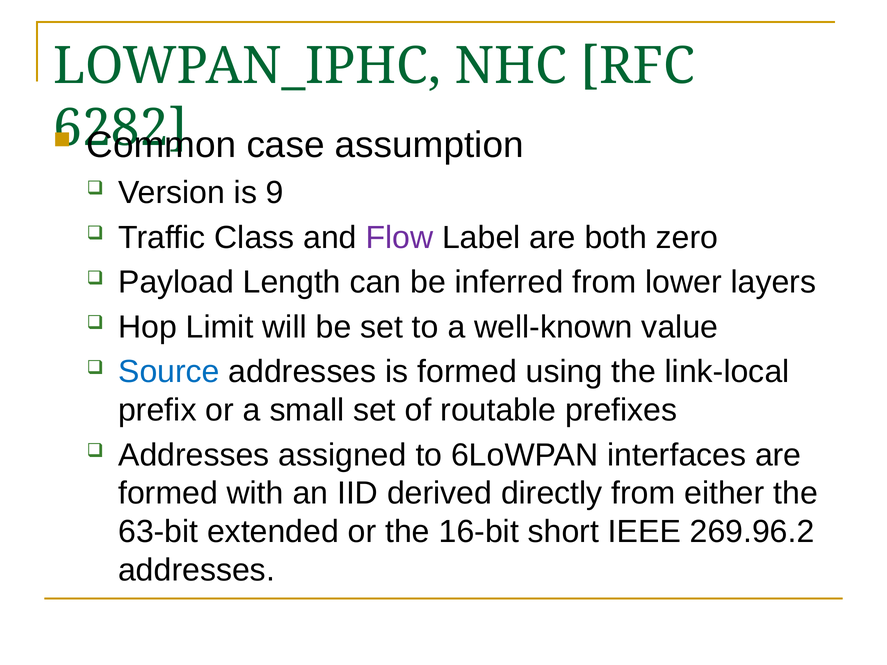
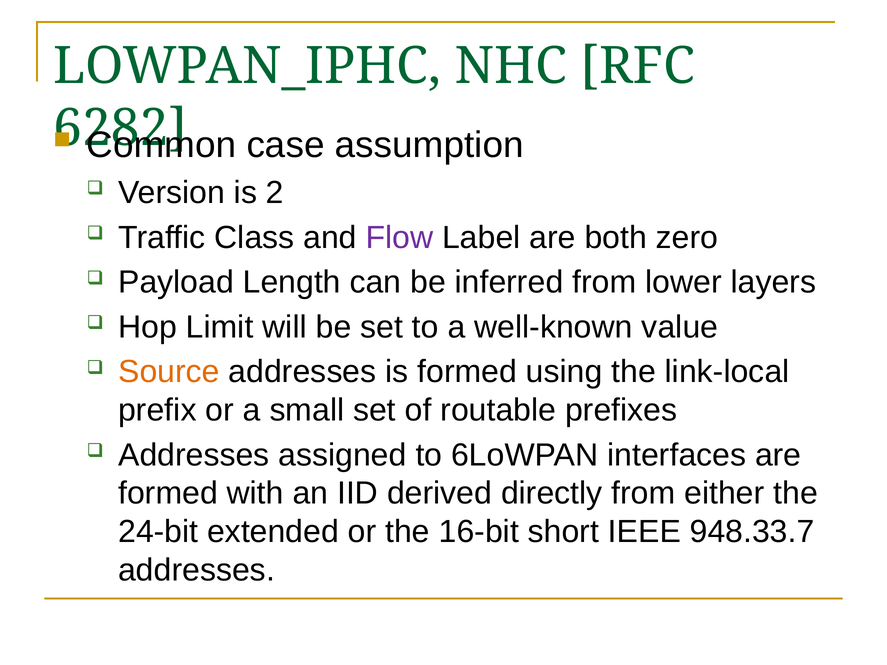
9: 9 -> 2
Source colour: blue -> orange
63-bit: 63-bit -> 24-bit
269.96.2: 269.96.2 -> 948.33.7
